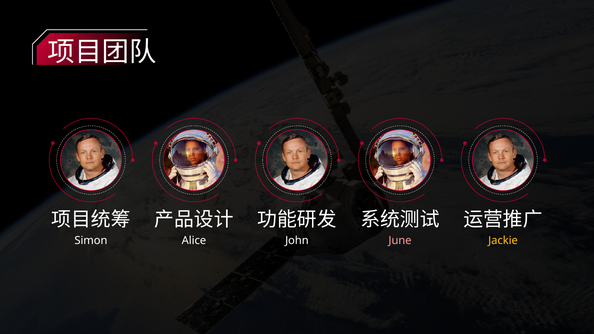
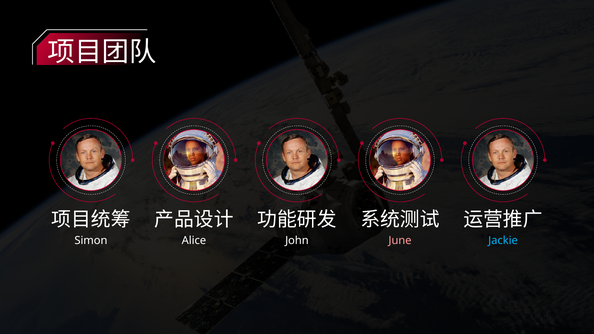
Jackie colour: yellow -> light blue
